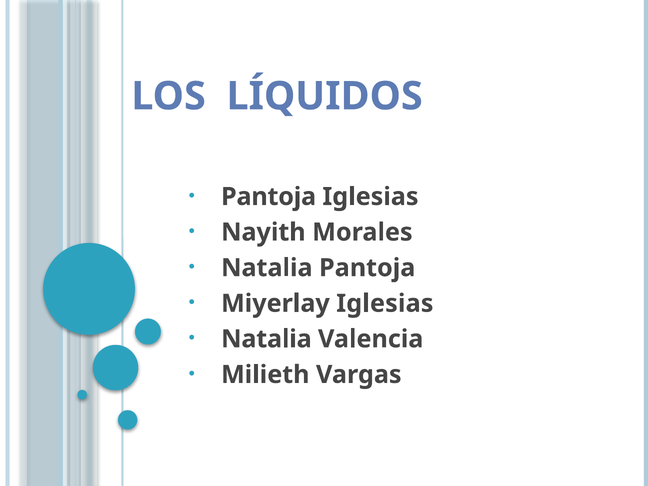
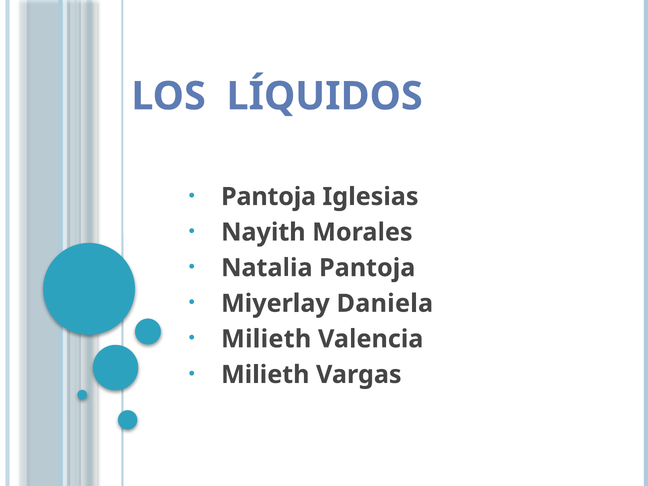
Miyerlay Iglesias: Iglesias -> Daniela
Natalia at (266, 339): Natalia -> Milieth
